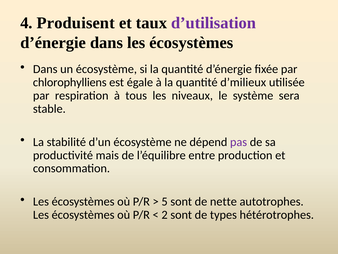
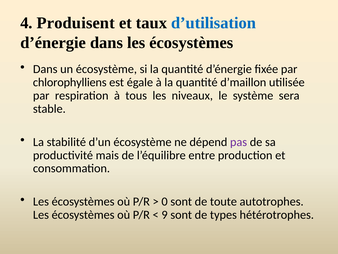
d’utilisation colour: purple -> blue
d’milieux: d’milieux -> d’maillon
5: 5 -> 0
nette: nette -> toute
2: 2 -> 9
